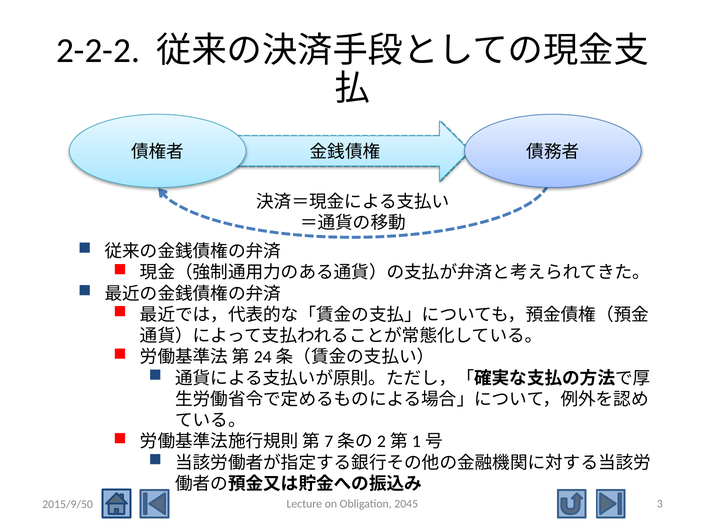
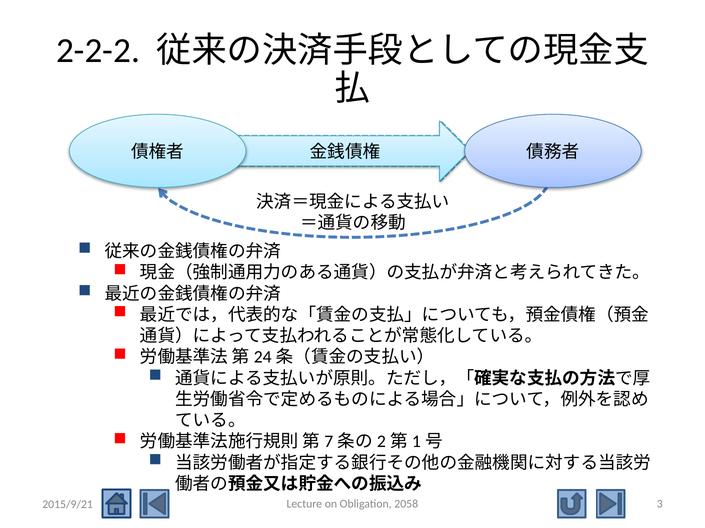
2045: 2045 -> 2058
2015/9/50: 2015/9/50 -> 2015/9/21
